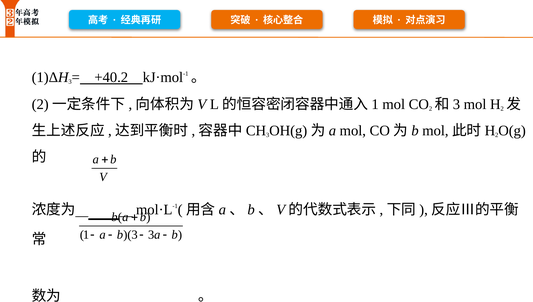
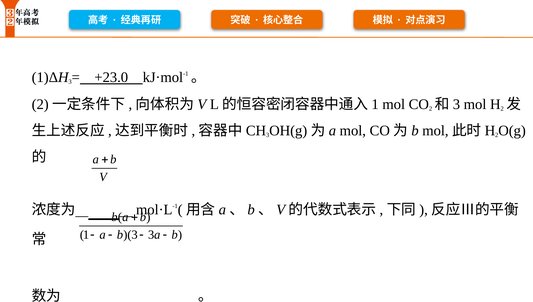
+40.2: +40.2 -> +23.0
